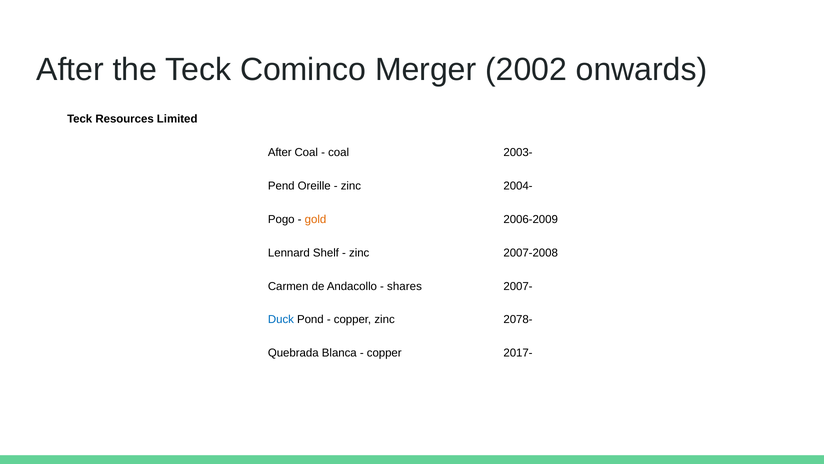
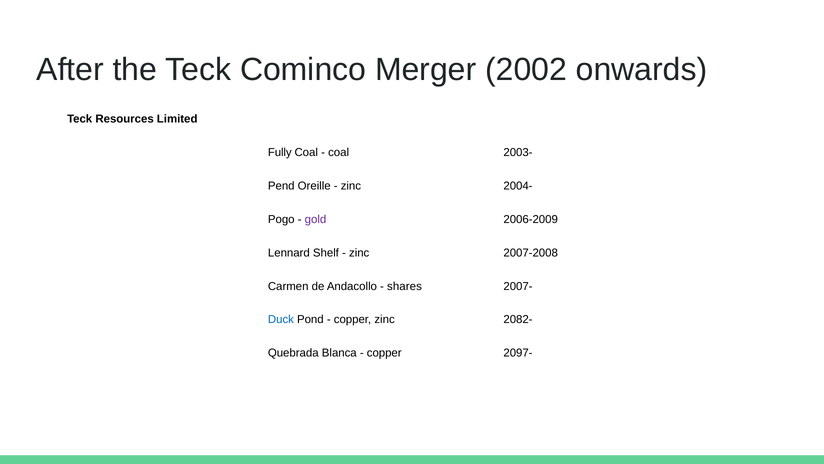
After at (280, 152): After -> Fully
gold colour: orange -> purple
2078-: 2078- -> 2082-
2017-: 2017- -> 2097-
